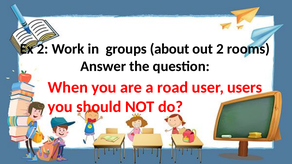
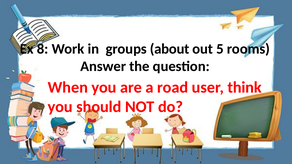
Ex 2: 2 -> 8
out 2: 2 -> 5
users: users -> think
